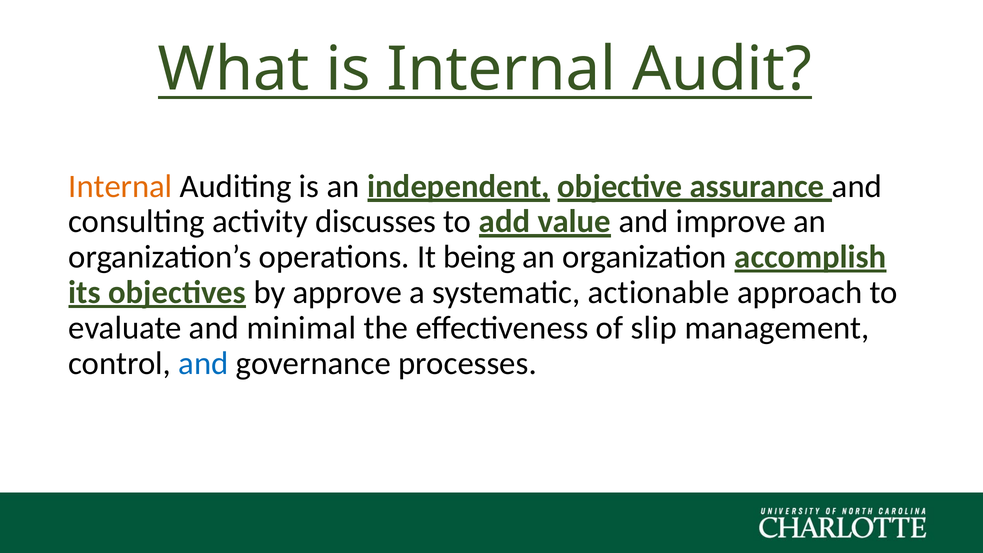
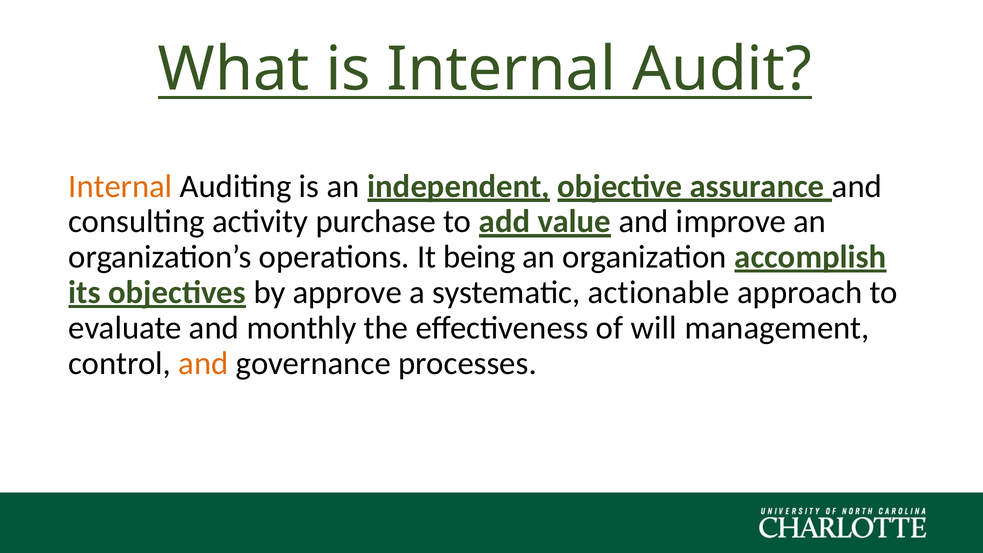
discusses: discusses -> purchase
minimal: minimal -> monthly
slip: slip -> will
and at (203, 363) colour: blue -> orange
